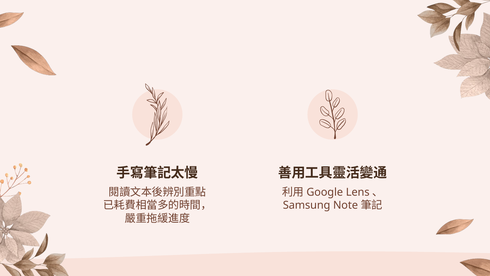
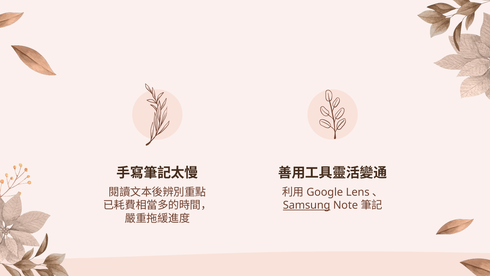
Samsung underline: none -> present
